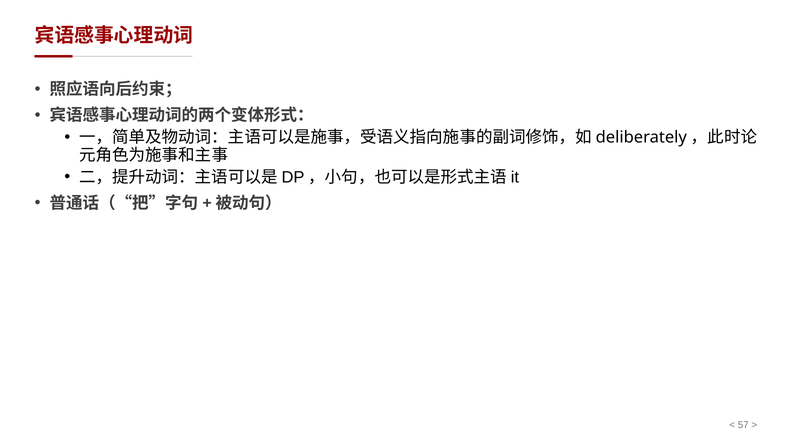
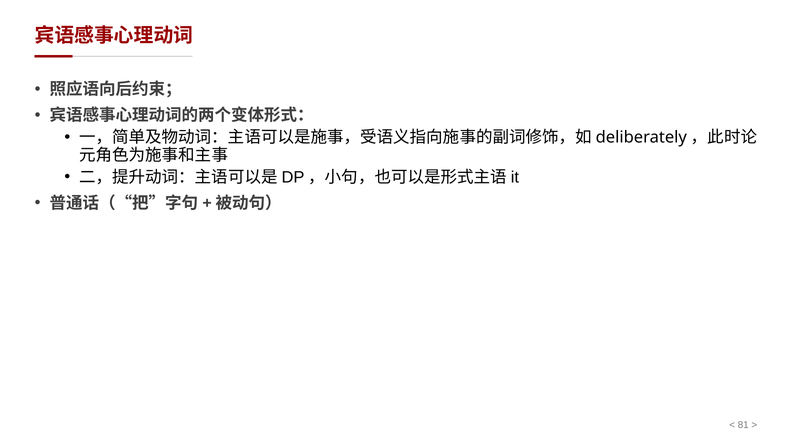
57: 57 -> 81
